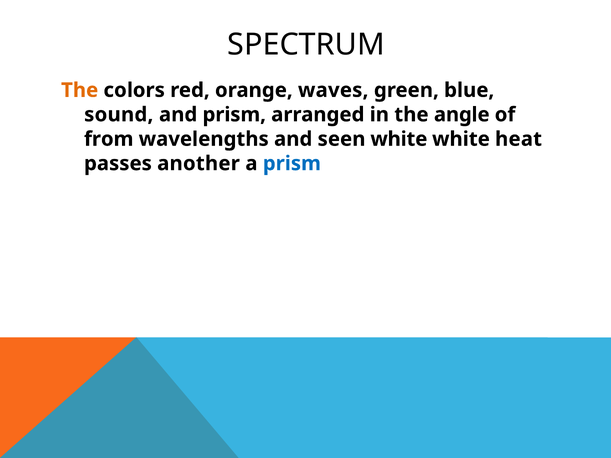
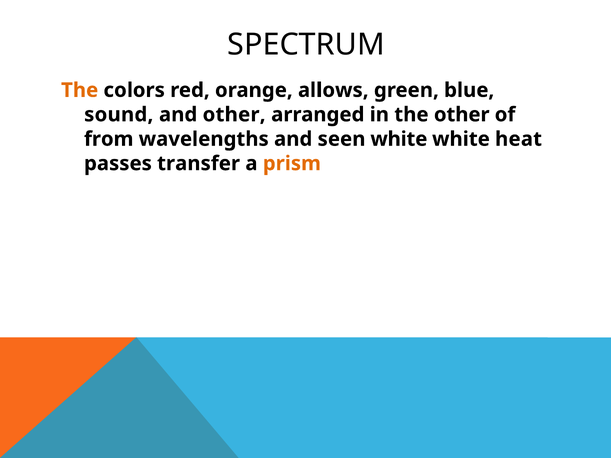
waves: waves -> allows
and prism: prism -> other
the angle: angle -> other
another: another -> transfer
prism at (292, 164) colour: blue -> orange
